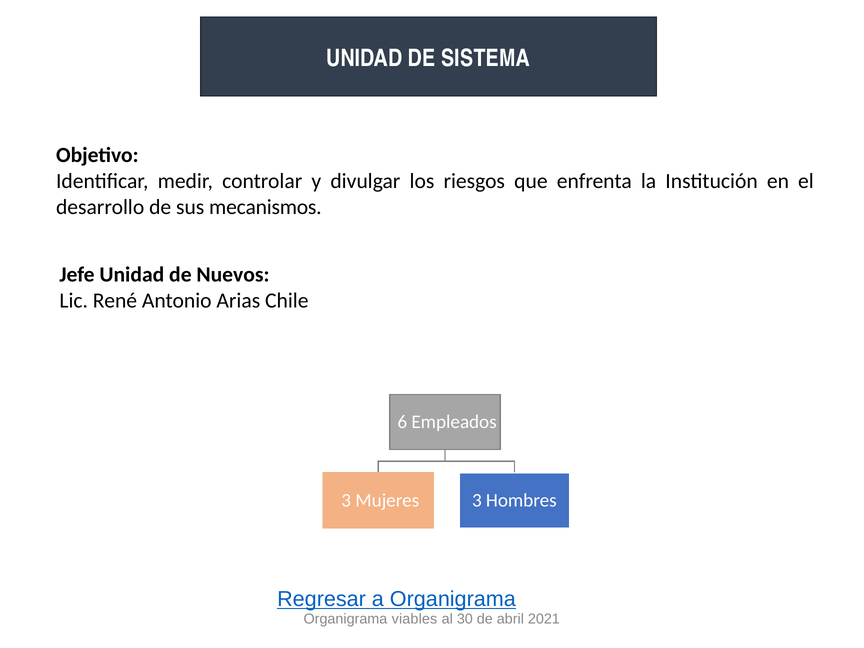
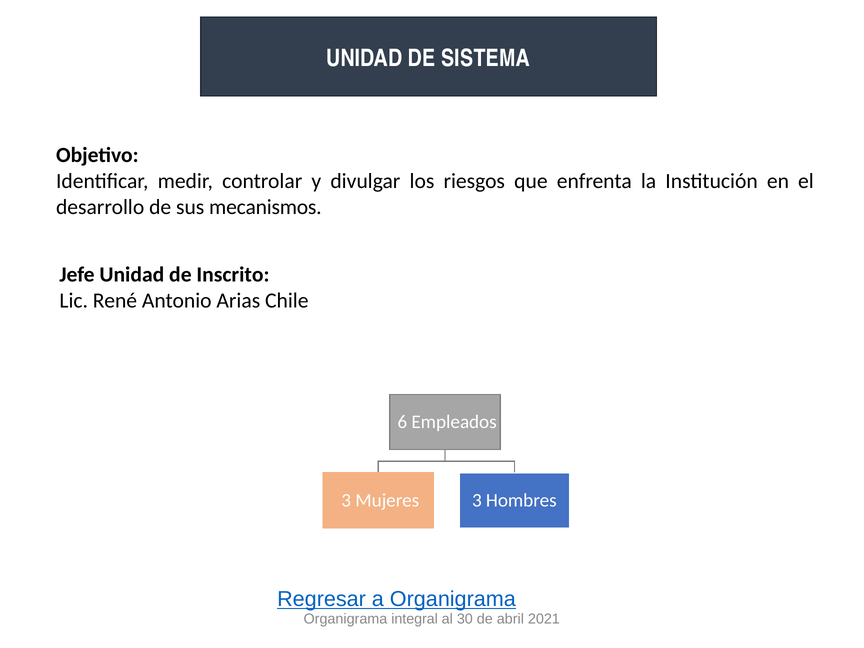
Nuevos: Nuevos -> Inscrito
viables: viables -> integral
